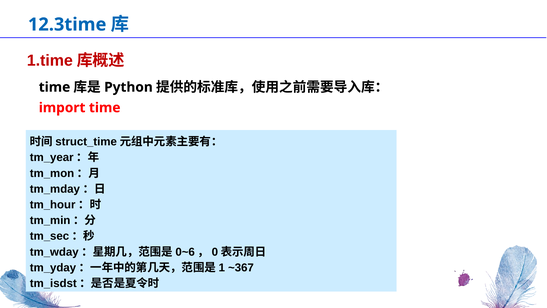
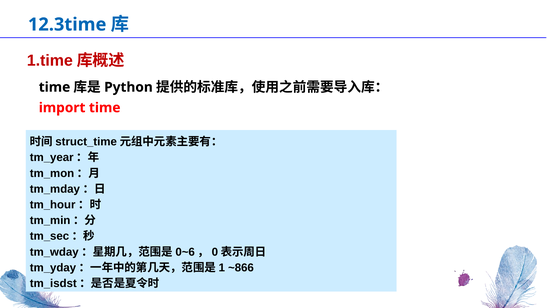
~367: ~367 -> ~866
